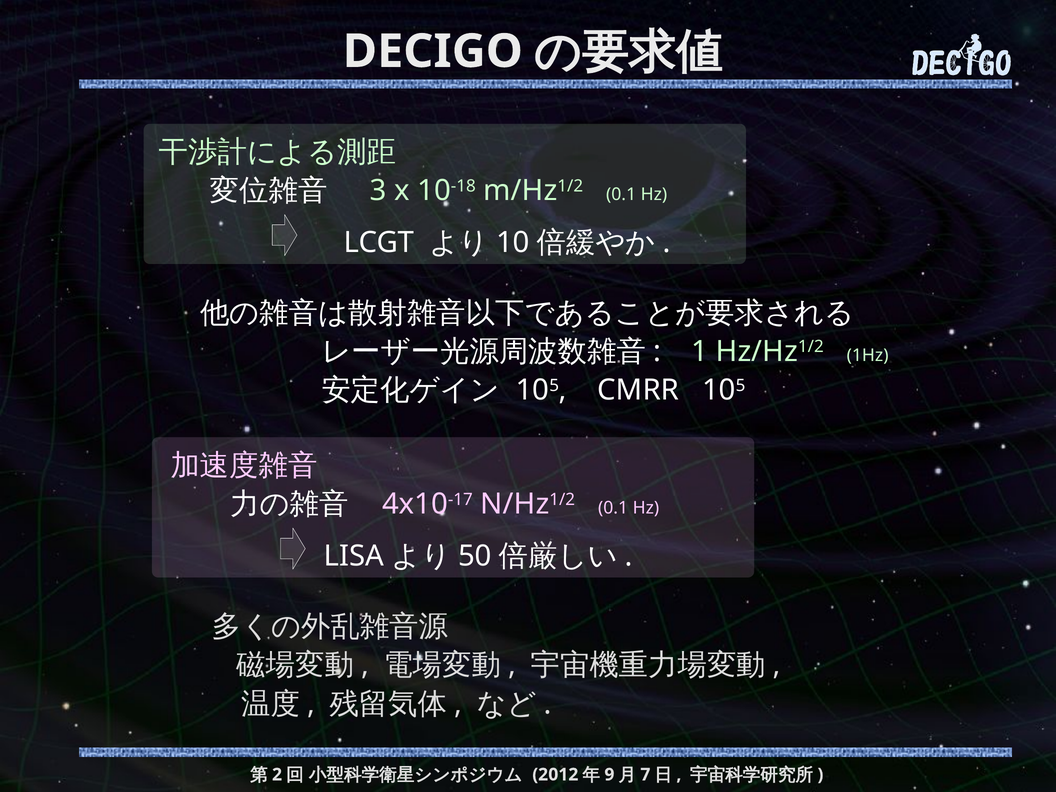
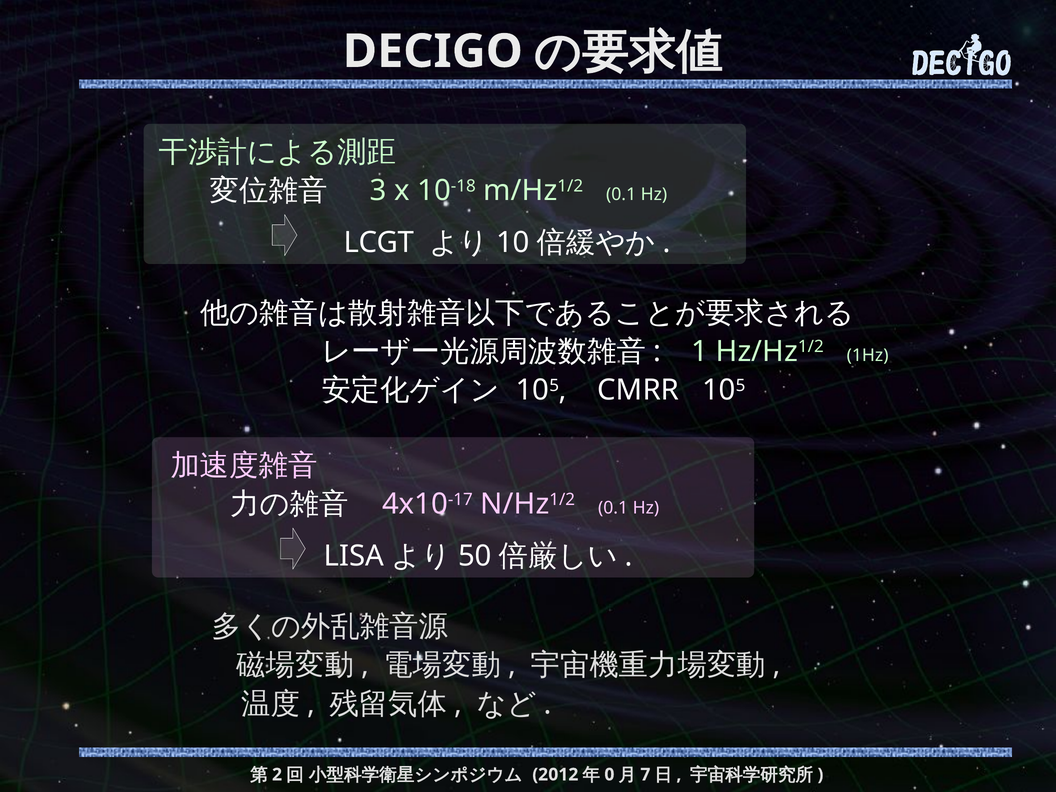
9: 9 -> 0
